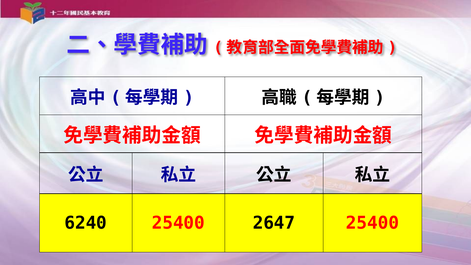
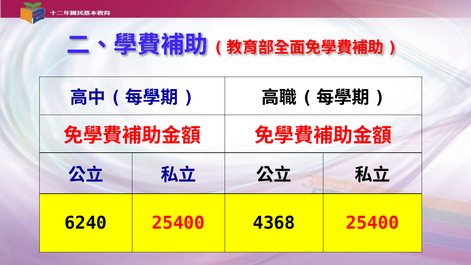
2647: 2647 -> 4368
